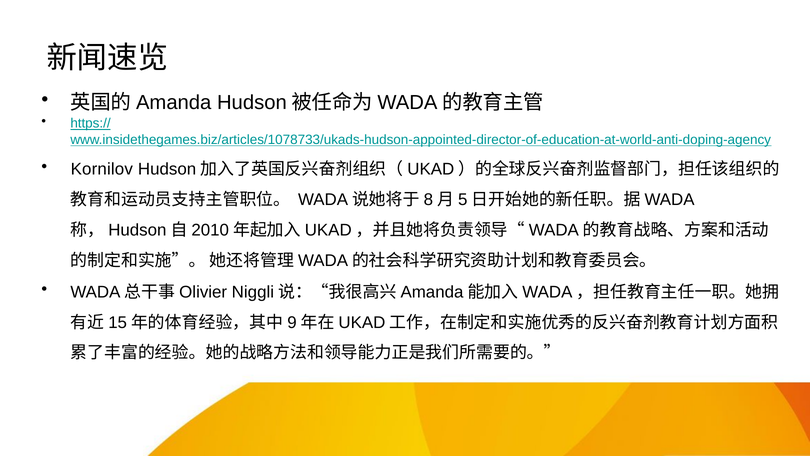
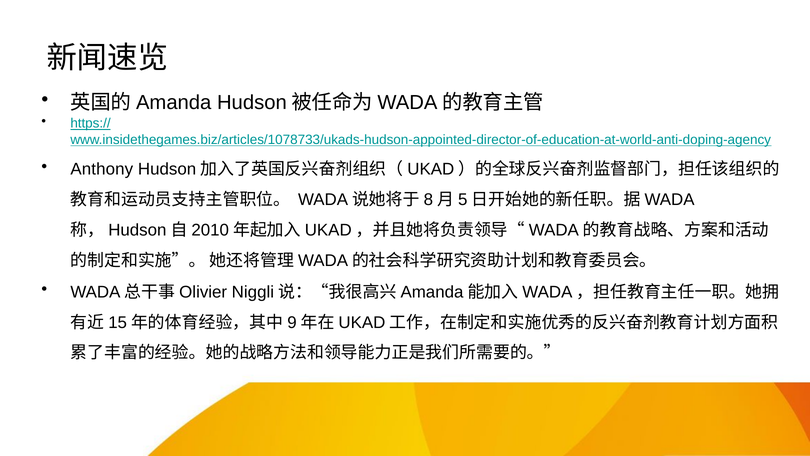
Kornilov: Kornilov -> Anthony
